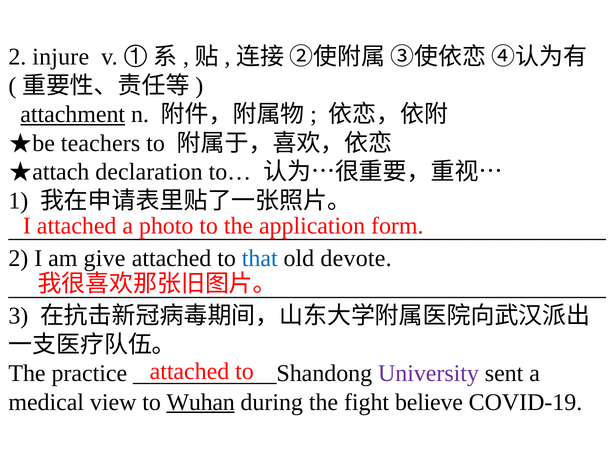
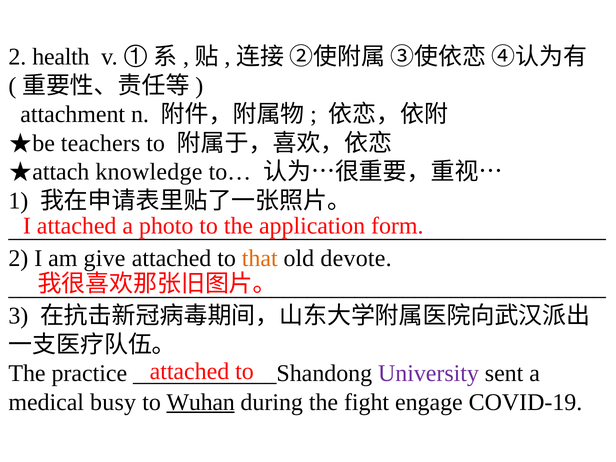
injure: injure -> health
attachment underline: present -> none
declaration: declaration -> knowledge
that colour: blue -> orange
view: view -> busy
believe: believe -> engage
